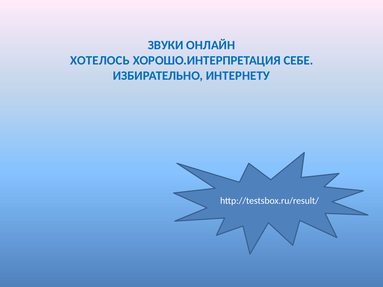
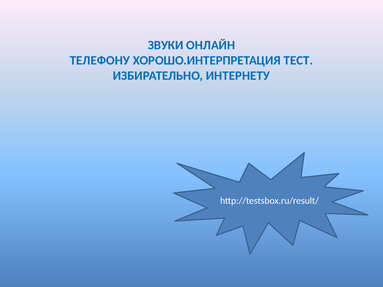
ХОТЕЛОСЬ: ХОТЕЛОСЬ -> ТЕЛЕФОНУ
СЕБЕ: СЕБЕ -> ТЕСТ
